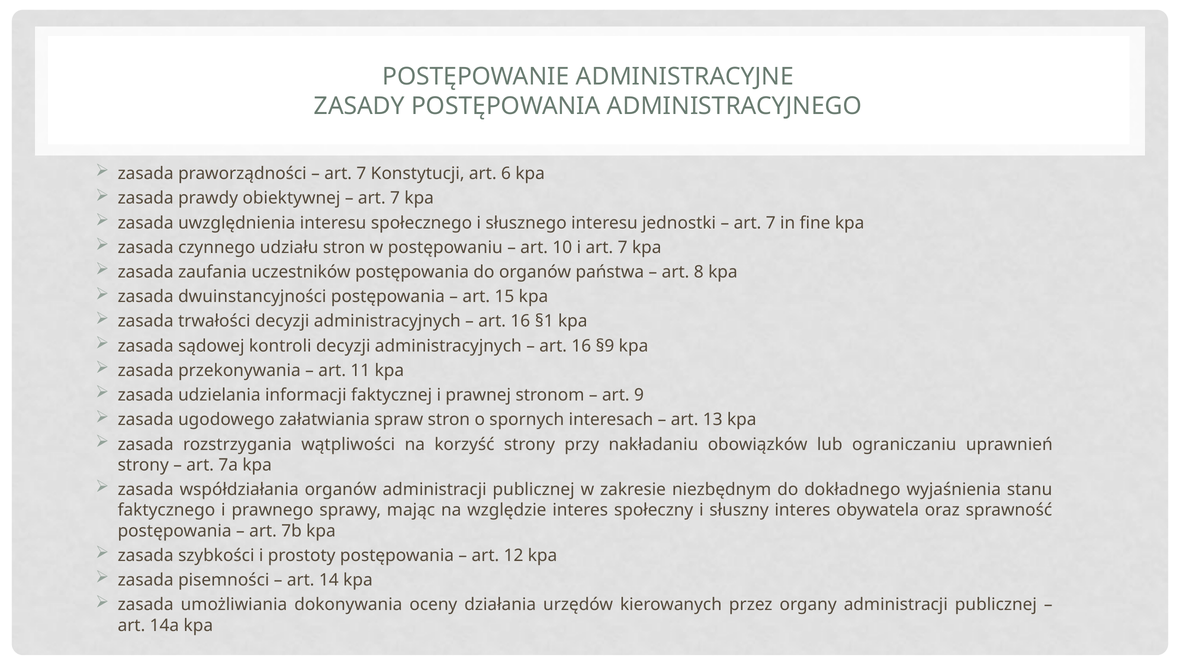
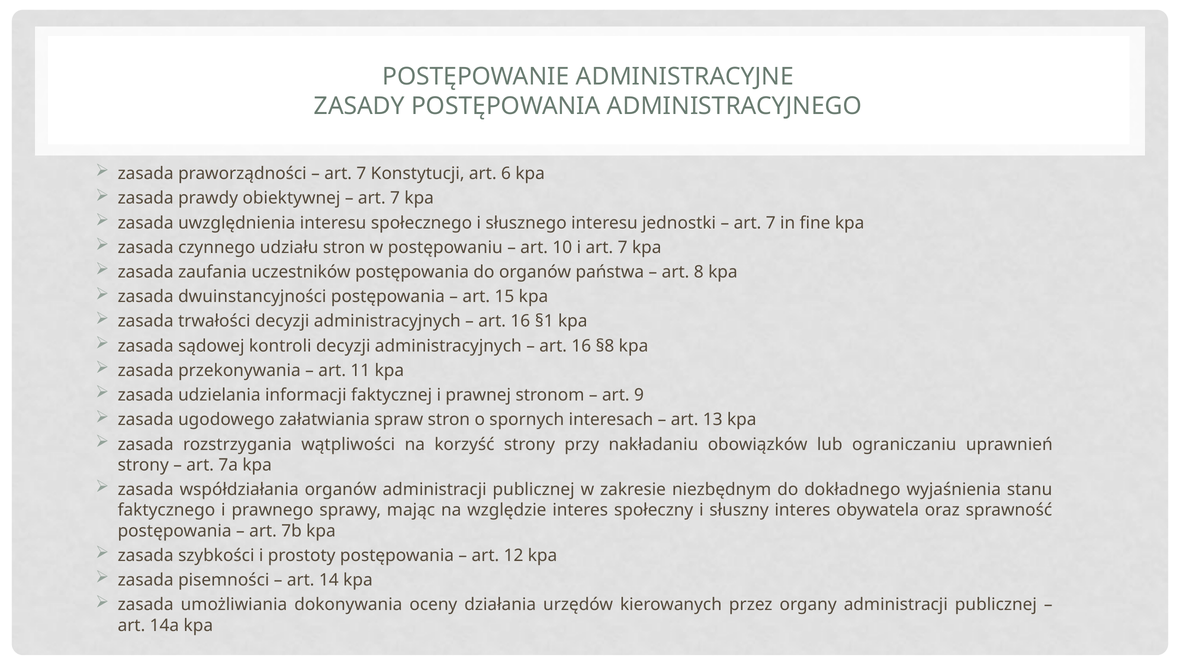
§9: §9 -> §8
